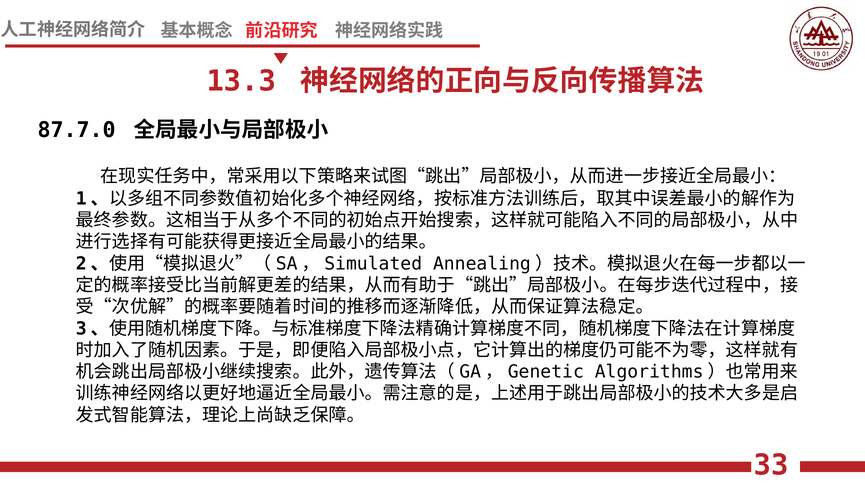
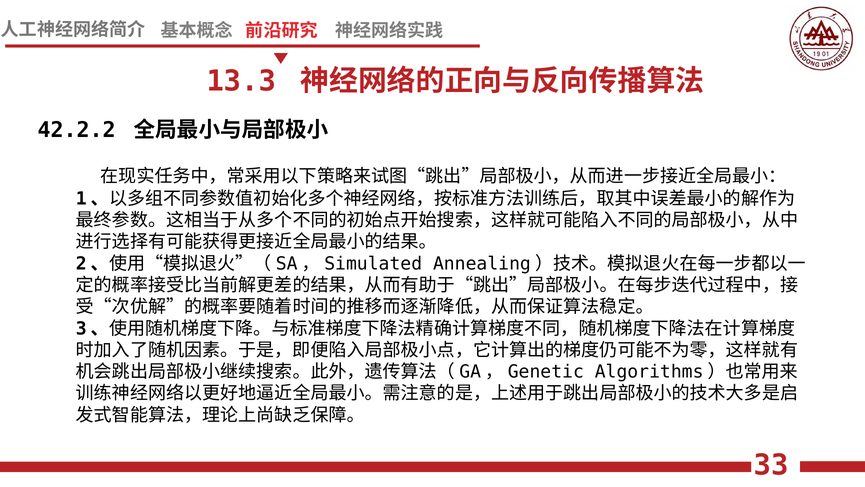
87.7.0: 87.7.0 -> 42.2.2
